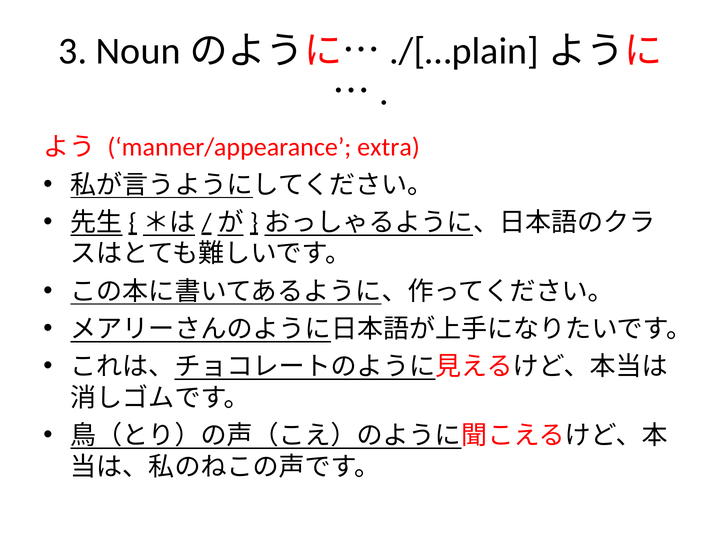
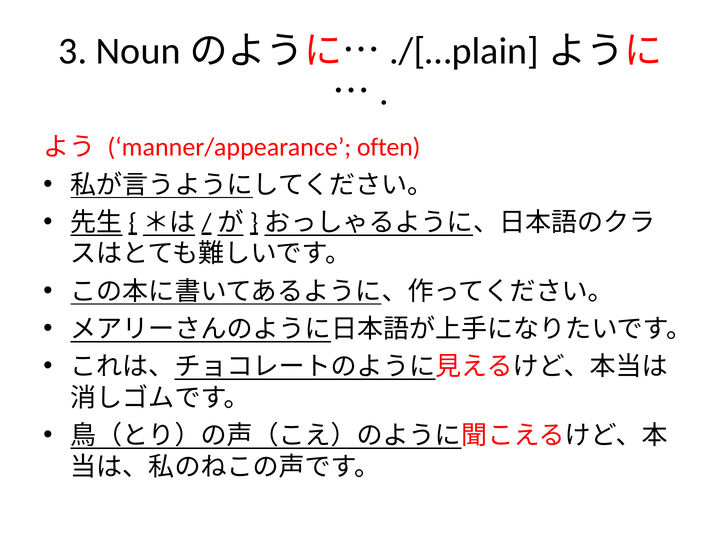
extra: extra -> often
